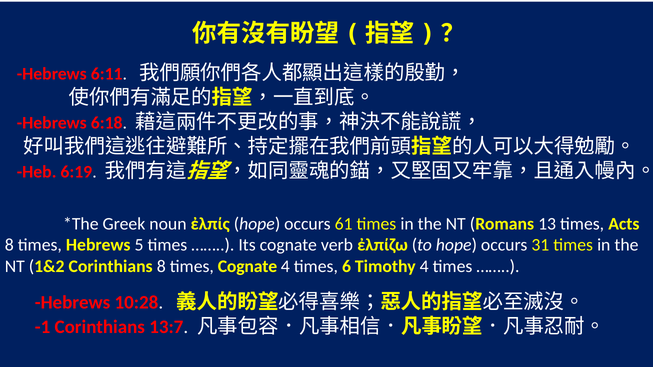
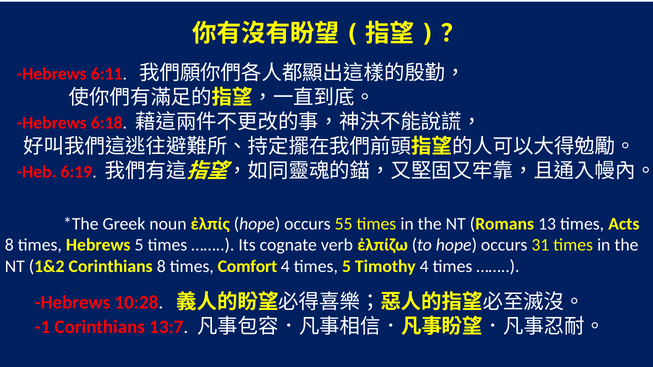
61: 61 -> 55
times Cognate: Cognate -> Comfort
times 6: 6 -> 5
